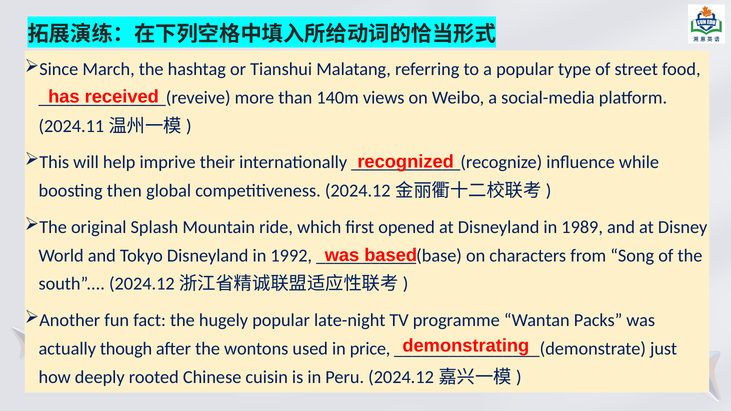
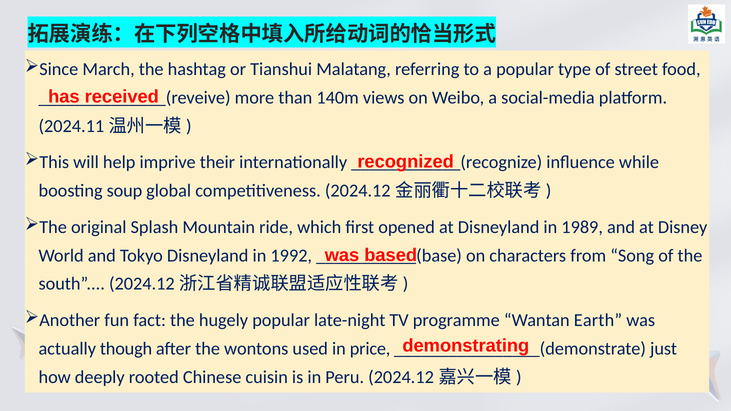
then: then -> soup
Packs: Packs -> Earth
